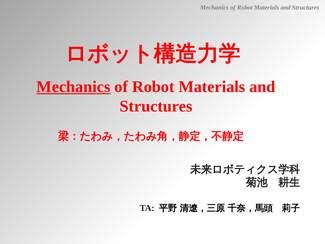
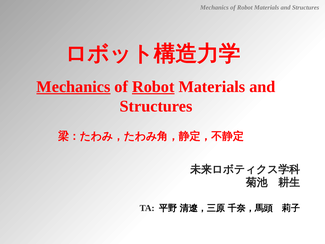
Robot at (153, 87) underline: none -> present
